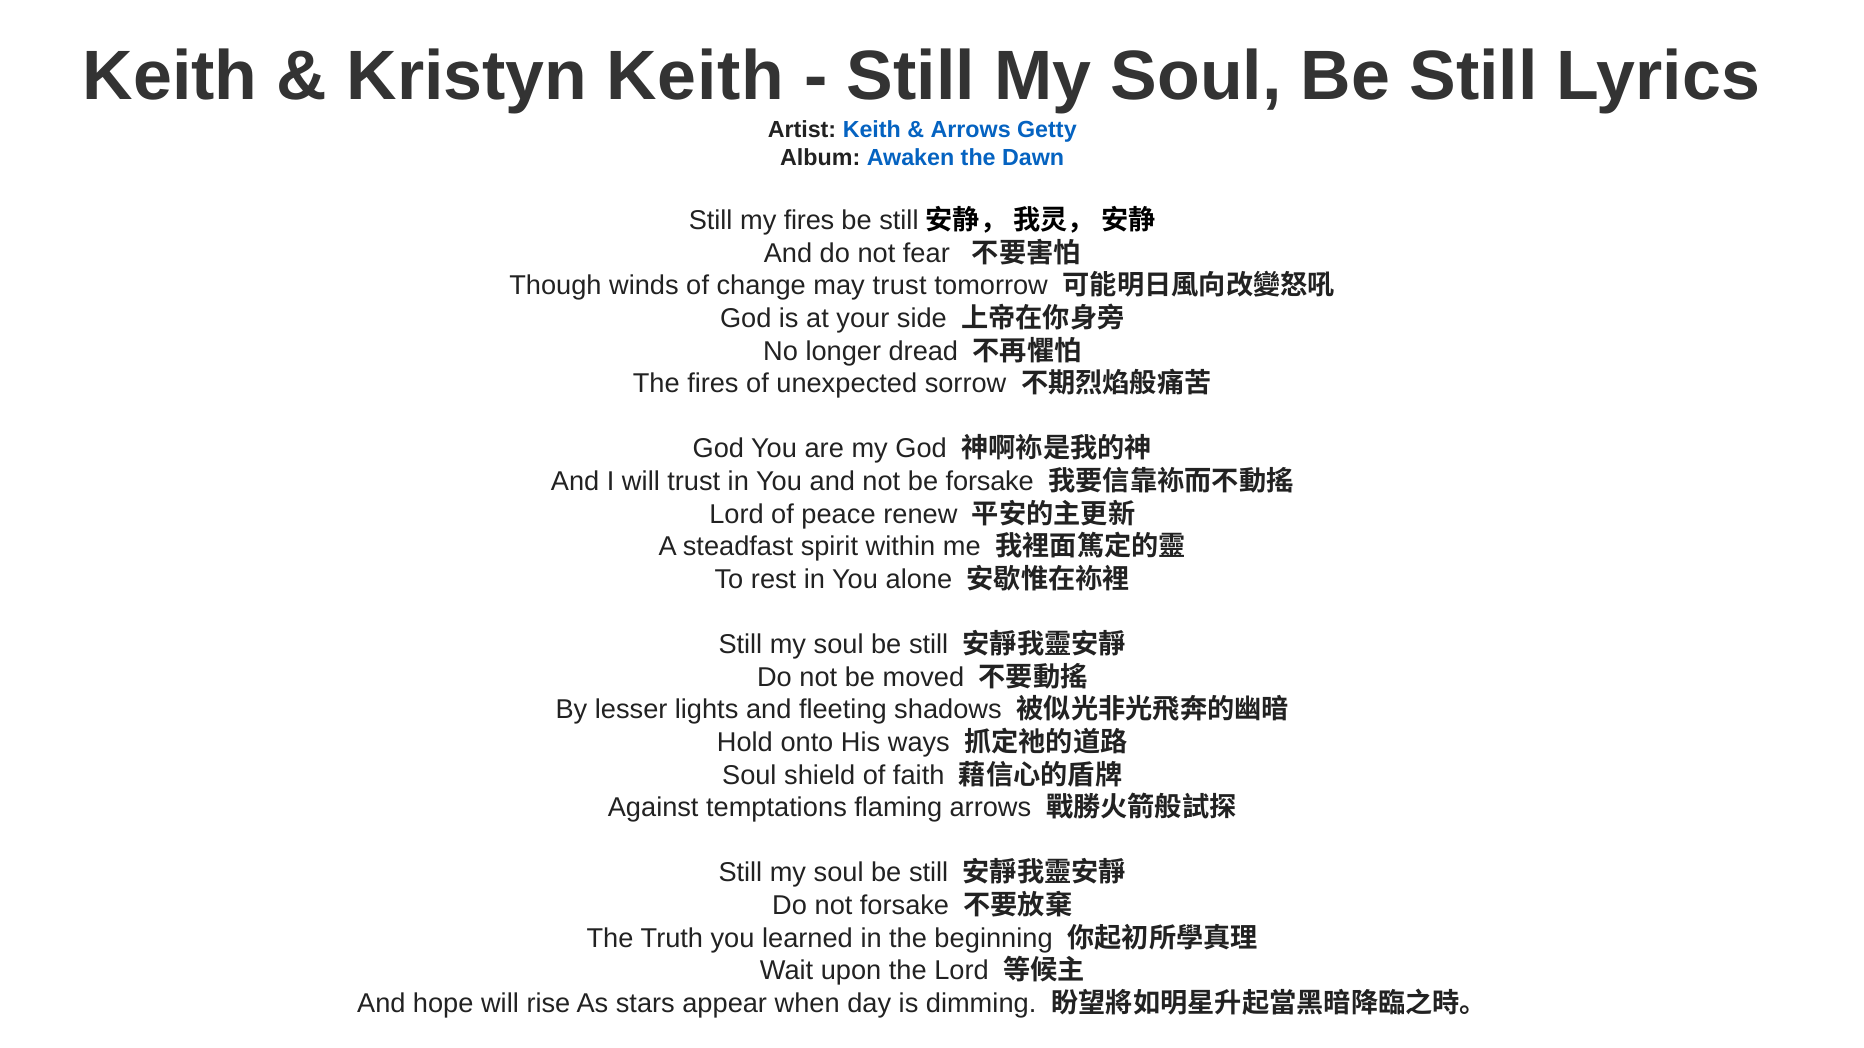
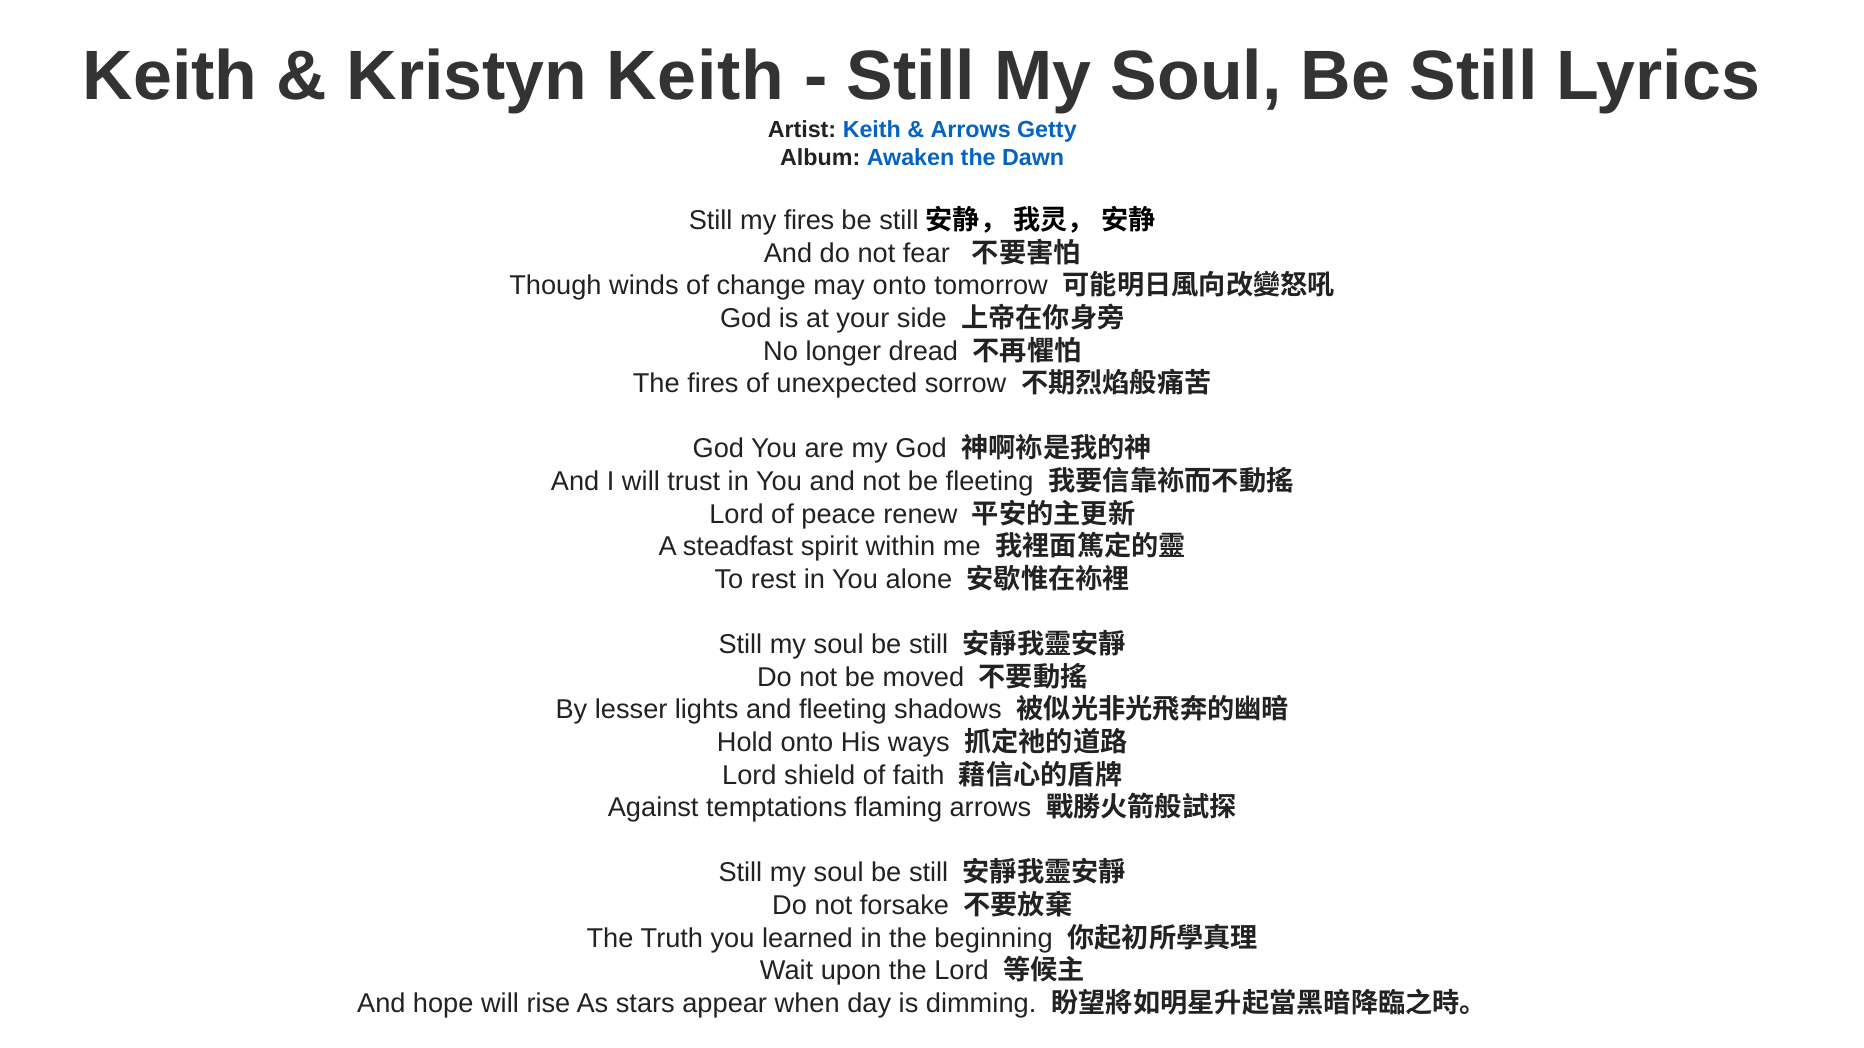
may trust: trust -> onto
be forsake: forsake -> fleeting
Soul at (749, 775): Soul -> Lord
